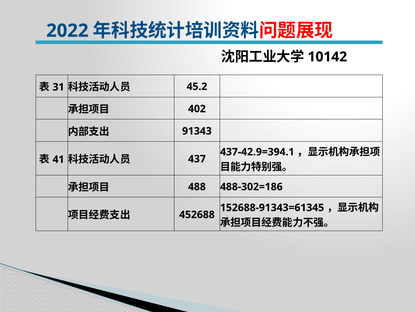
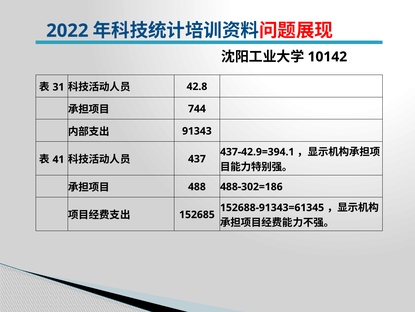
45.2: 45.2 -> 42.8
402: 402 -> 744
452688: 452688 -> 152685
